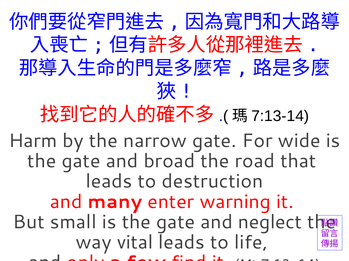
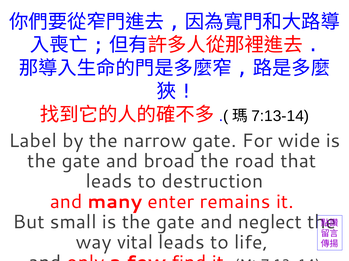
Harm: Harm -> Label
warning: warning -> remains
